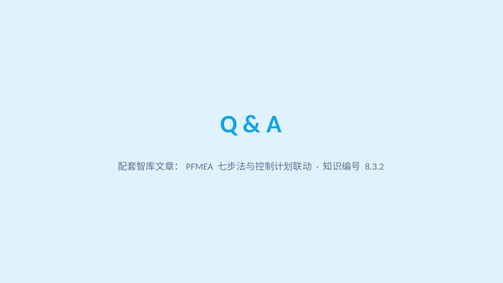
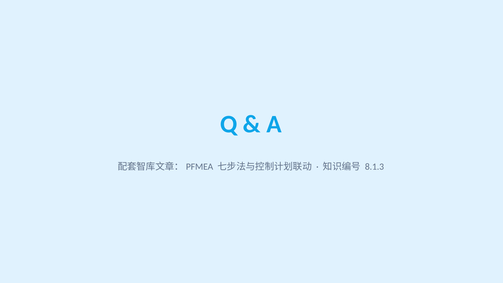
8.3.2: 8.3.2 -> 8.1.3
